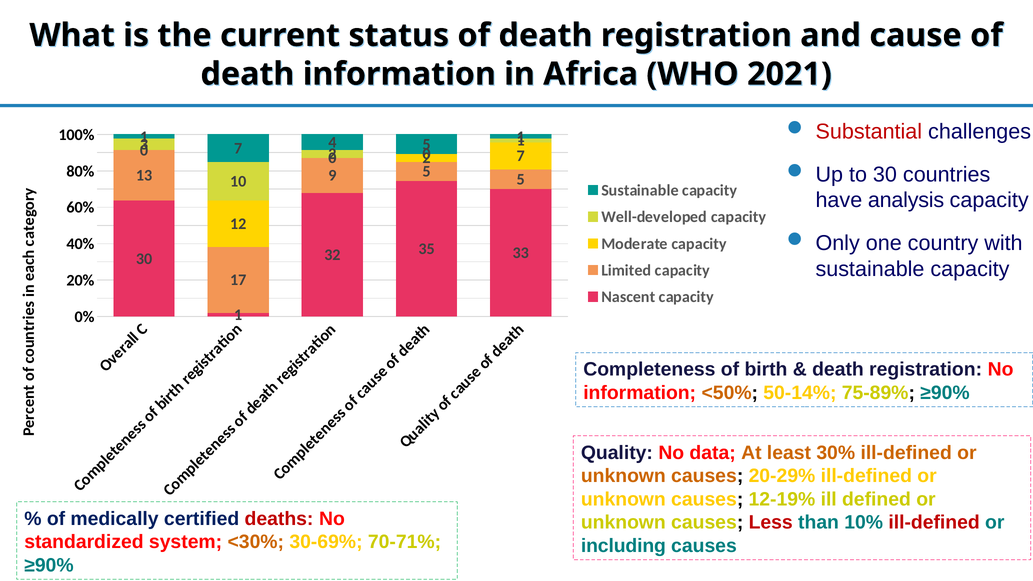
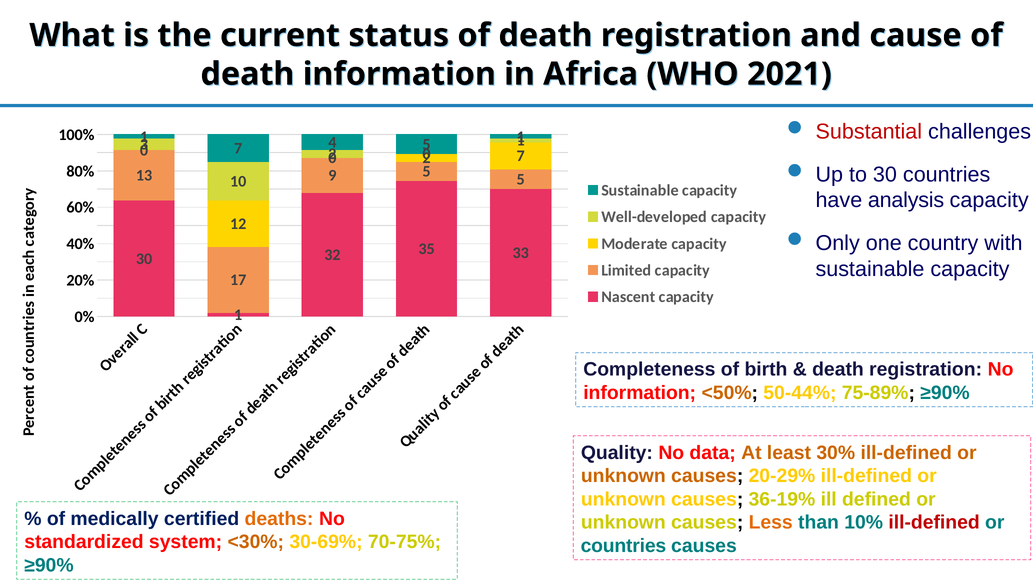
50-14%: 50-14% -> 50-44%
12-19%: 12-19% -> 36-19%
deaths colour: red -> orange
Less colour: red -> orange
70-71%: 70-71% -> 70-75%
including at (623, 546): including -> countries
